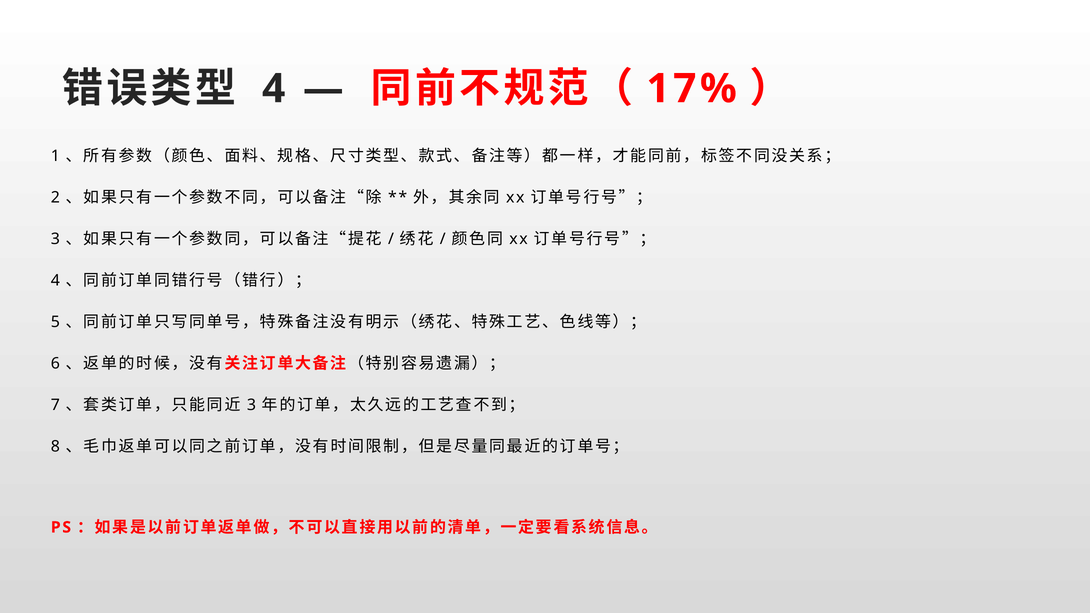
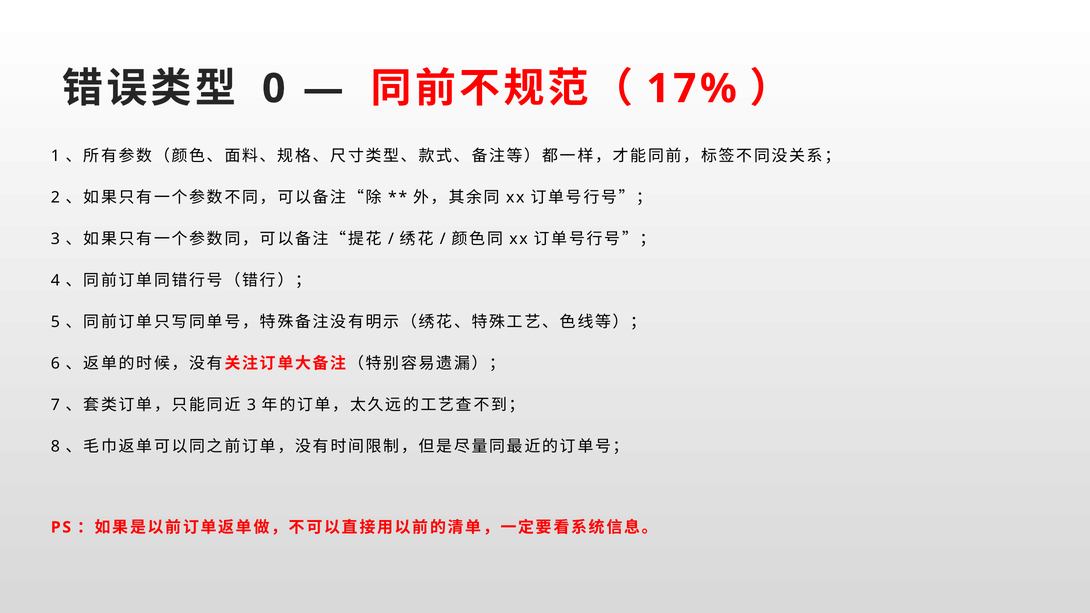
4 at (274, 89): 4 -> 0
